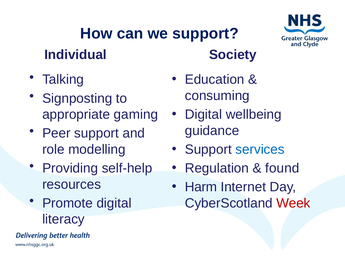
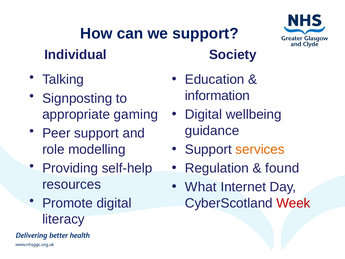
consuming: consuming -> information
services colour: blue -> orange
Harm: Harm -> What
